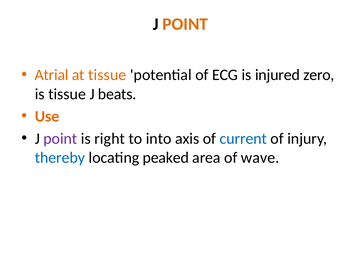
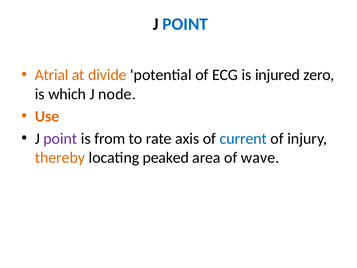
POINT at (185, 24) colour: orange -> blue
at tissue: tissue -> divide
is tissue: tissue -> which
beats: beats -> node
right: right -> from
into: into -> rate
thereby colour: blue -> orange
